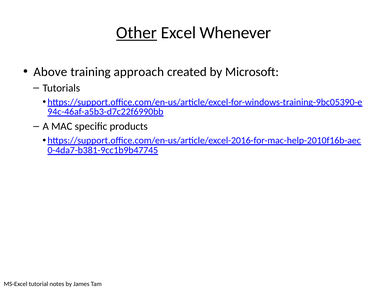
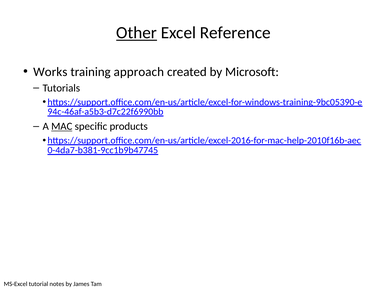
Whenever: Whenever -> Reference
Above: Above -> Works
MAC underline: none -> present
